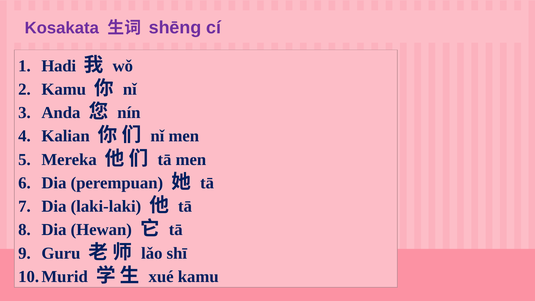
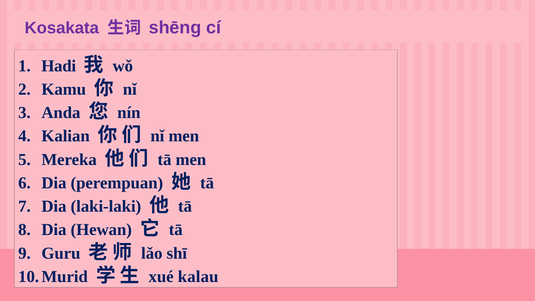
xué kamu: kamu -> kalau
